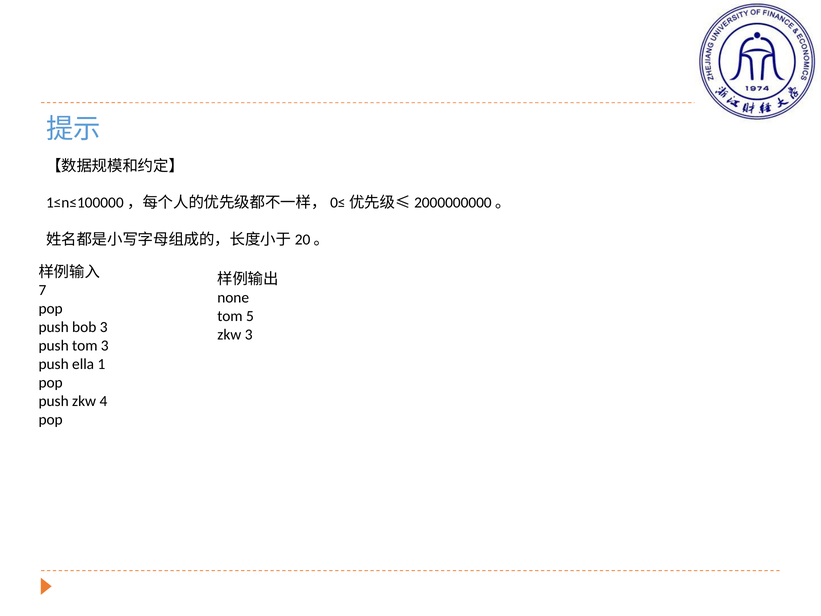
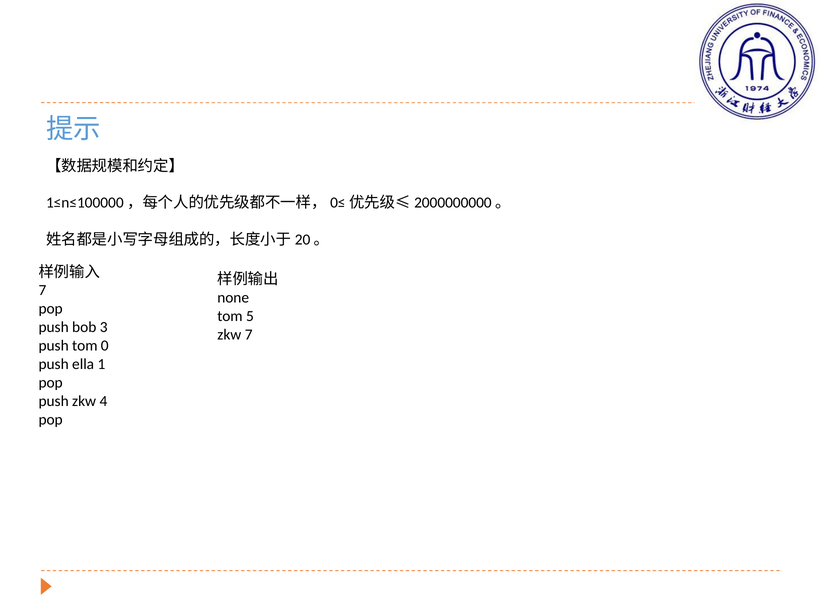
zkw 3: 3 -> 7
tom 3: 3 -> 0
